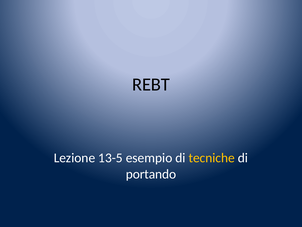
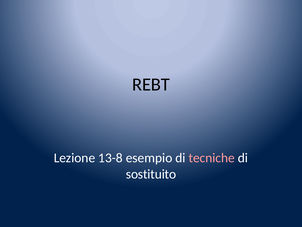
13-5: 13-5 -> 13-8
tecniche colour: yellow -> pink
portando: portando -> sostituito
